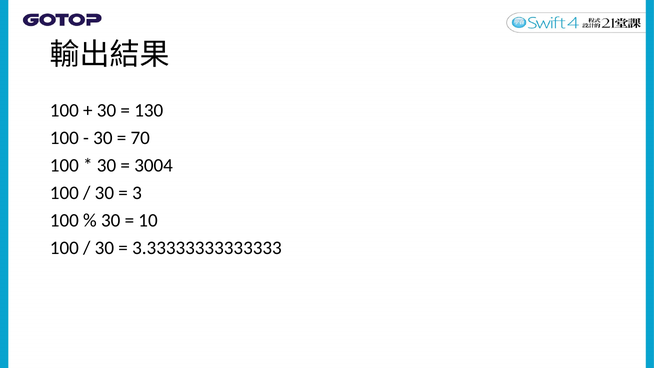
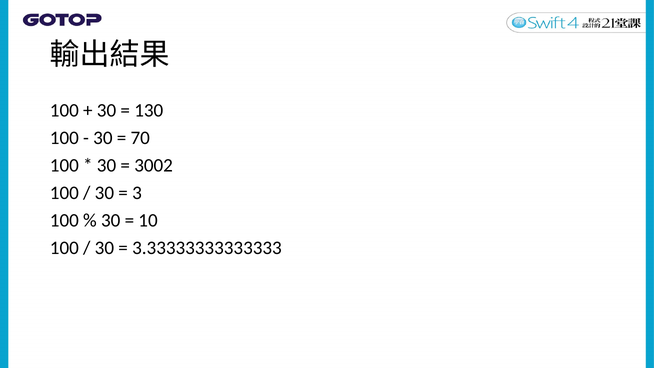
3004: 3004 -> 3002
